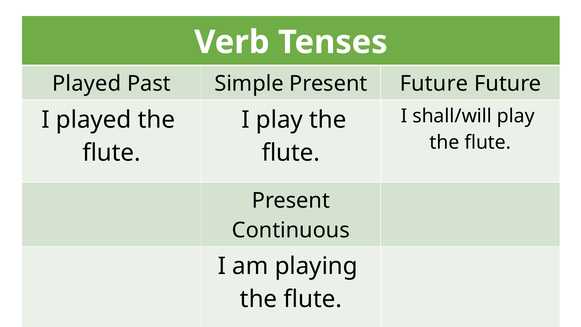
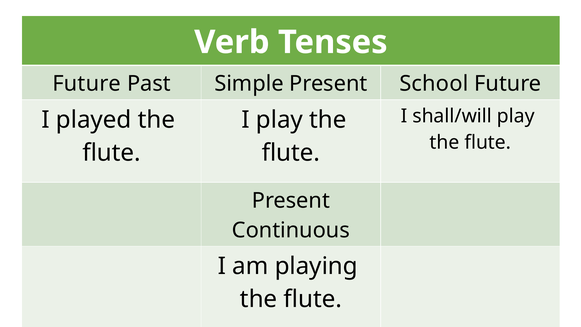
Played at (87, 84): Played -> Future
Present Future: Future -> School
